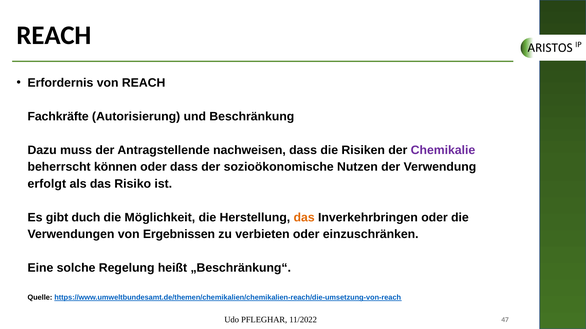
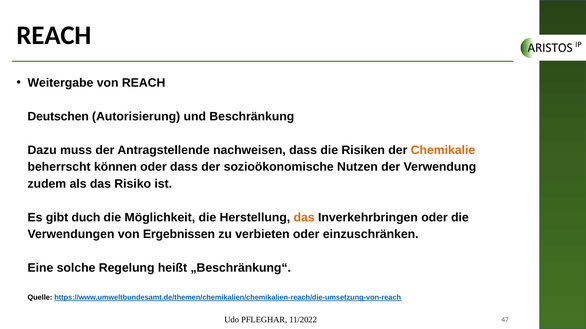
Erfordernis: Erfordernis -> Weitergabe
Fachkräfte: Fachkräfte -> Deutschen
Chemikalie colour: purple -> orange
erfolgt: erfolgt -> zudem
